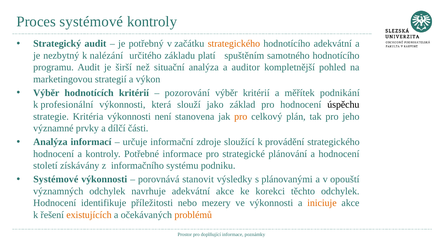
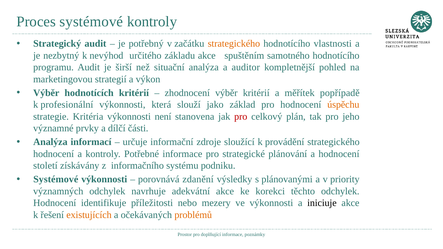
hodnotícího adekvátní: adekvátní -> vlastnosti
nalézání: nalézání -> nevýhod
základu platí: platí -> akce
pozorování: pozorování -> zhodnocení
podnikání: podnikání -> popřípadě
úspěchu colour: black -> orange
pro at (241, 117) colour: orange -> red
stanovit: stanovit -> zdanění
opouští: opouští -> priority
iniciuje colour: orange -> black
